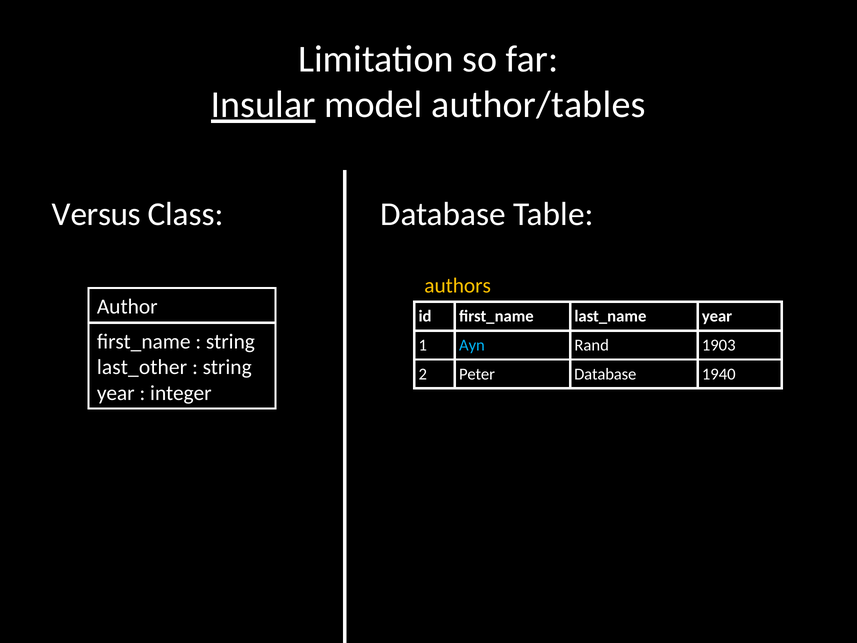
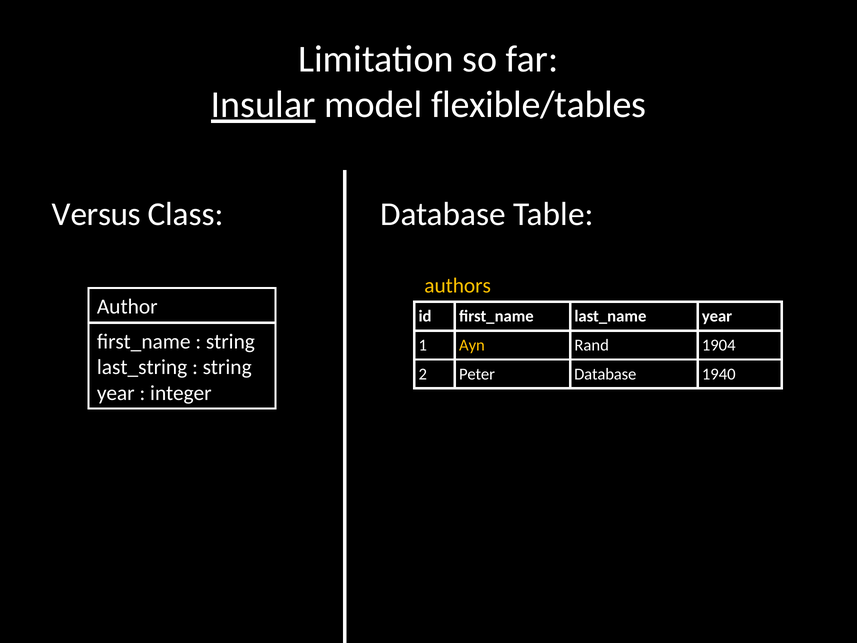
author/tables: author/tables -> flexible/tables
Ayn colour: light blue -> yellow
1903: 1903 -> 1904
last_other: last_other -> last_string
